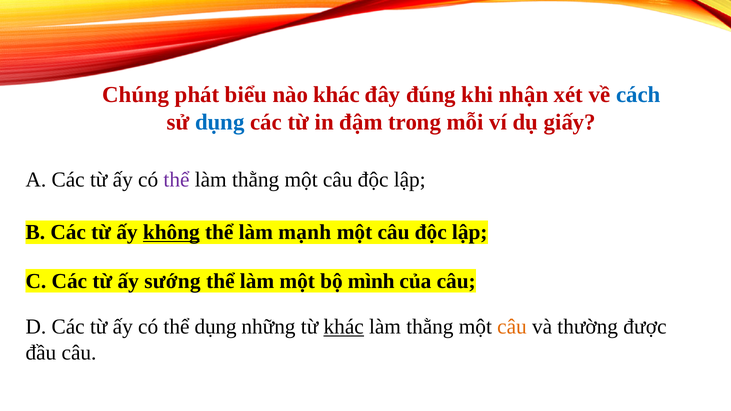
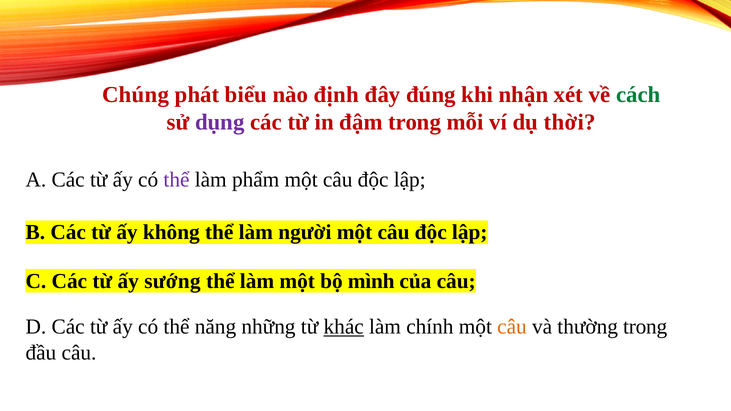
nào khác: khác -> định
cách colour: blue -> green
dụng at (220, 122) colour: blue -> purple
giấy: giấy -> thời
thằng at (256, 180): thằng -> phẩm
không underline: present -> none
mạnh: mạnh -> người
thể dụng: dụng -> năng
thằng at (430, 327): thằng -> chính
thường được: được -> trong
